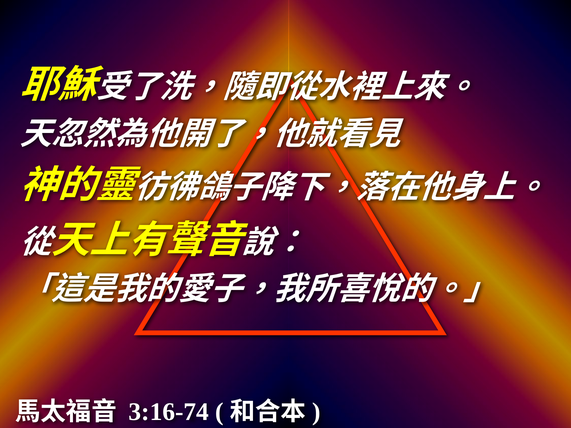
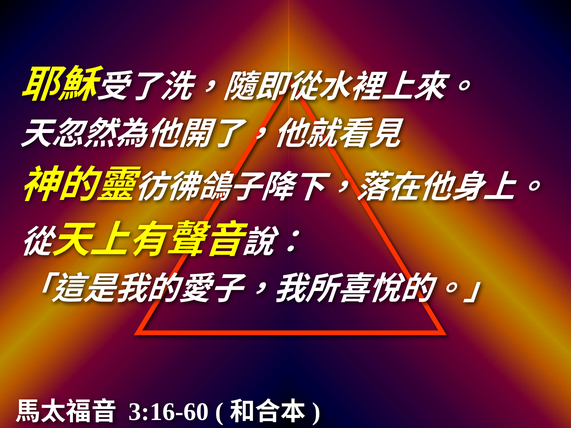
3:16-74: 3:16-74 -> 3:16-60
